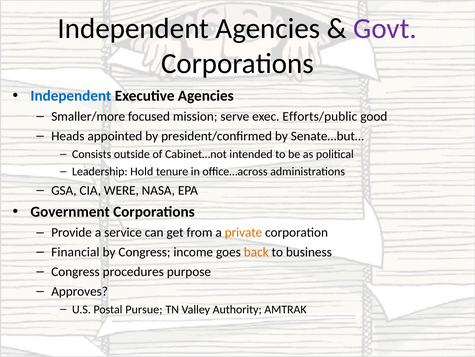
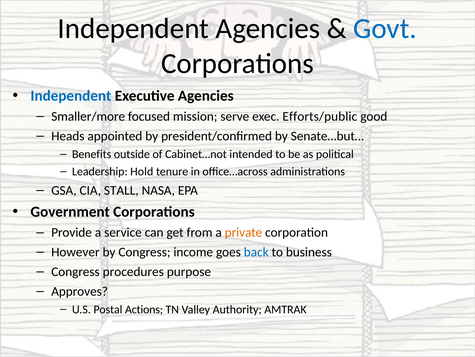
Govt colour: purple -> blue
Consists: Consists -> Benefits
WERE: WERE -> STALL
Financial: Financial -> However
back colour: orange -> blue
Pursue: Pursue -> Actions
